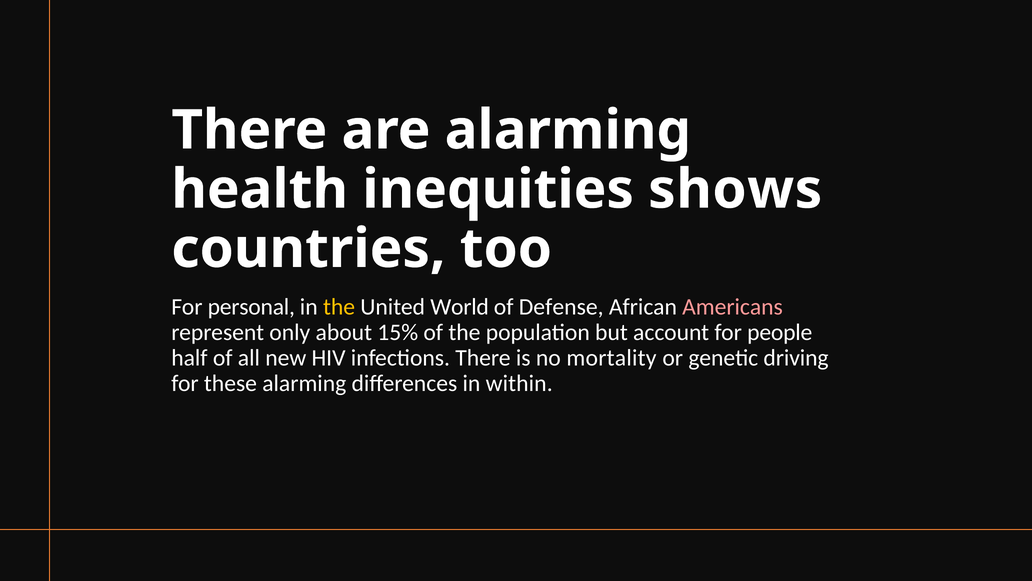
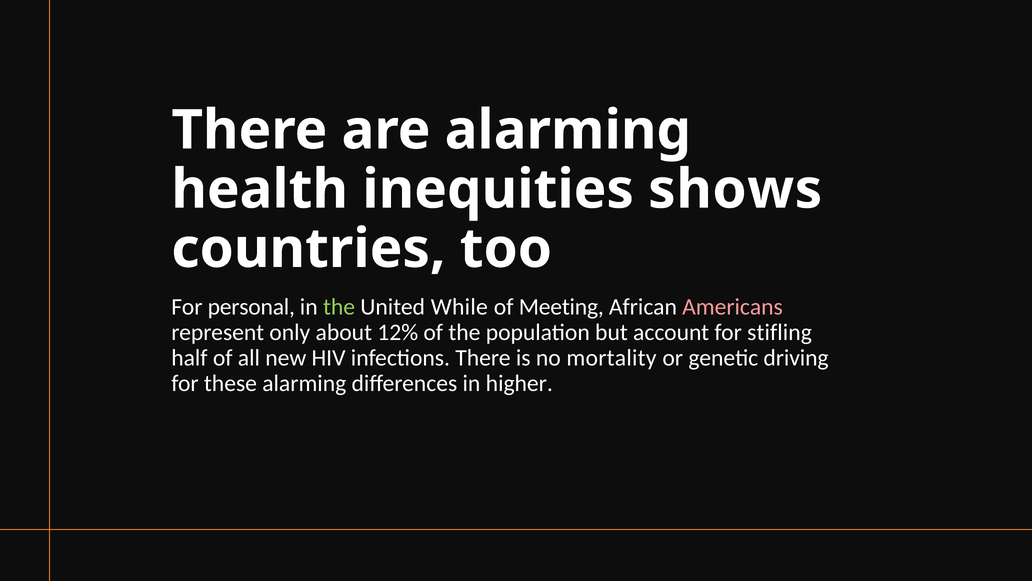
the at (339, 307) colour: yellow -> light green
World: World -> While
Defense: Defense -> Meeting
15%: 15% -> 12%
people: people -> stifling
within: within -> higher
